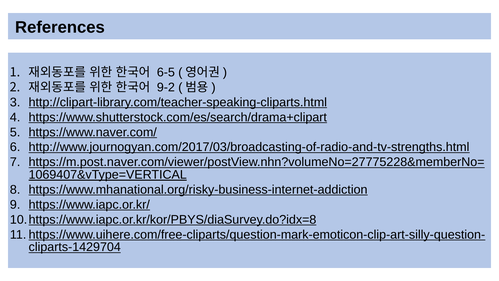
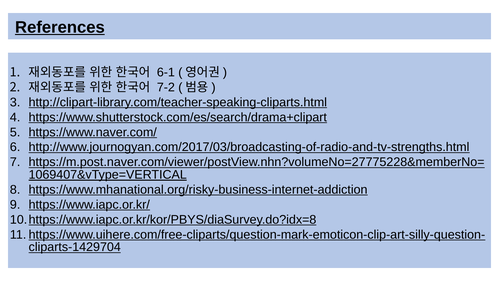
References underline: none -> present
6-5: 6-5 -> 6-1
9-2: 9-2 -> 7-2
